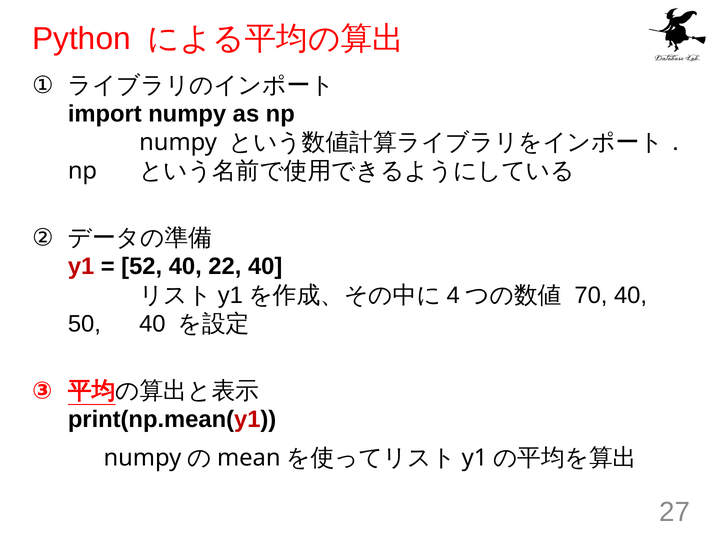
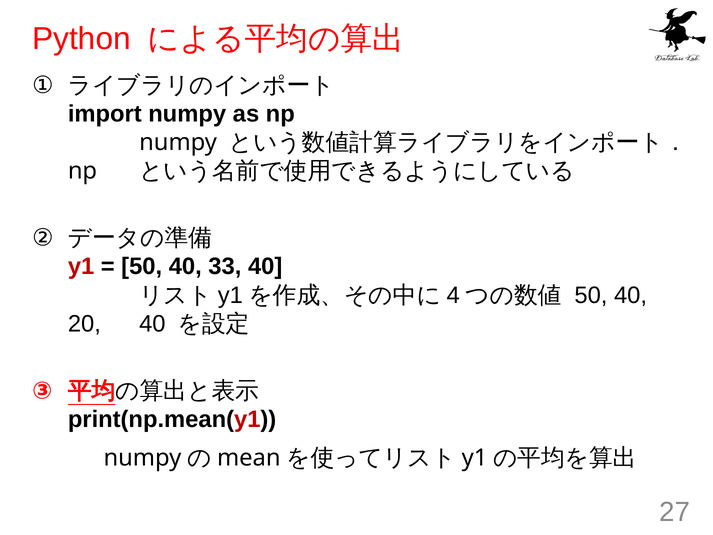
52 at (142, 267): 52 -> 50
22: 22 -> 33
70 at (591, 295): 70 -> 50
50: 50 -> 20
